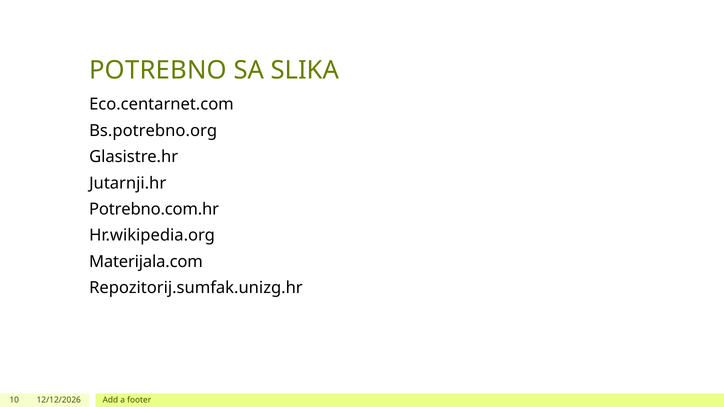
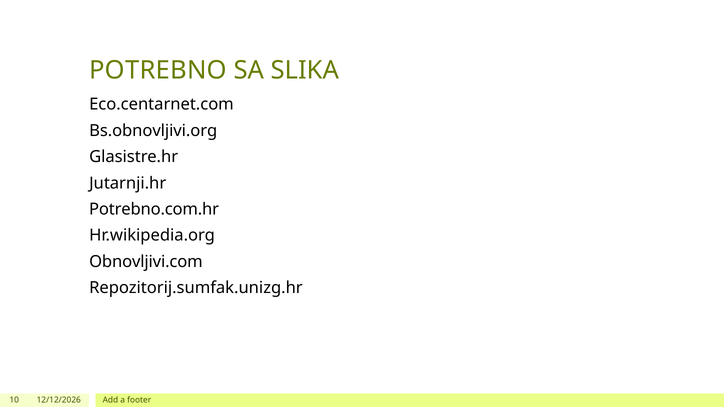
Bs.potrebno.org: Bs.potrebno.org -> Bs.obnovljivi.org
Materijala.com: Materijala.com -> Obnovljivi.com
